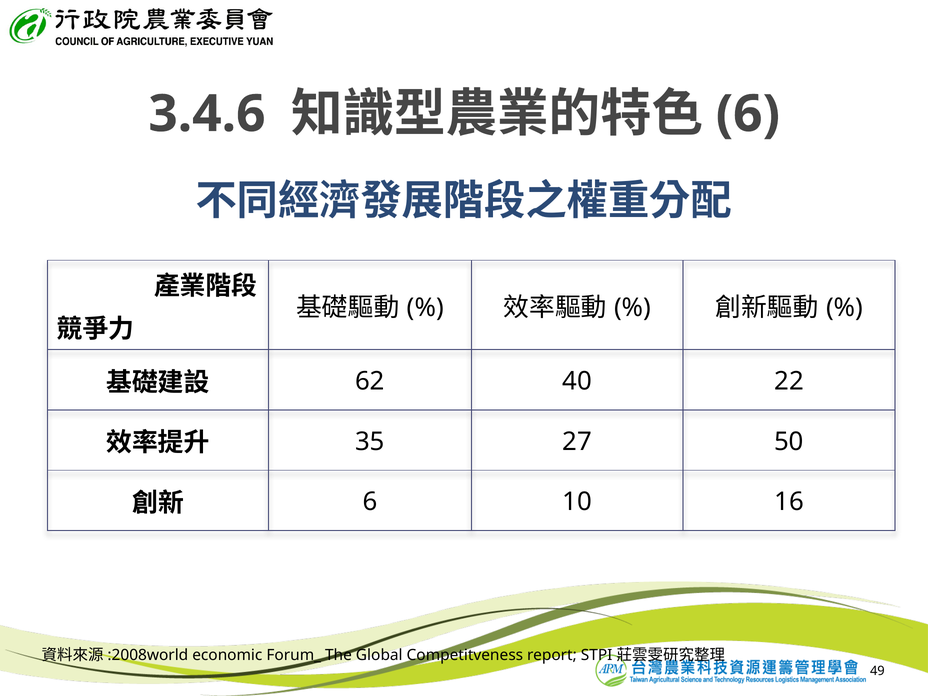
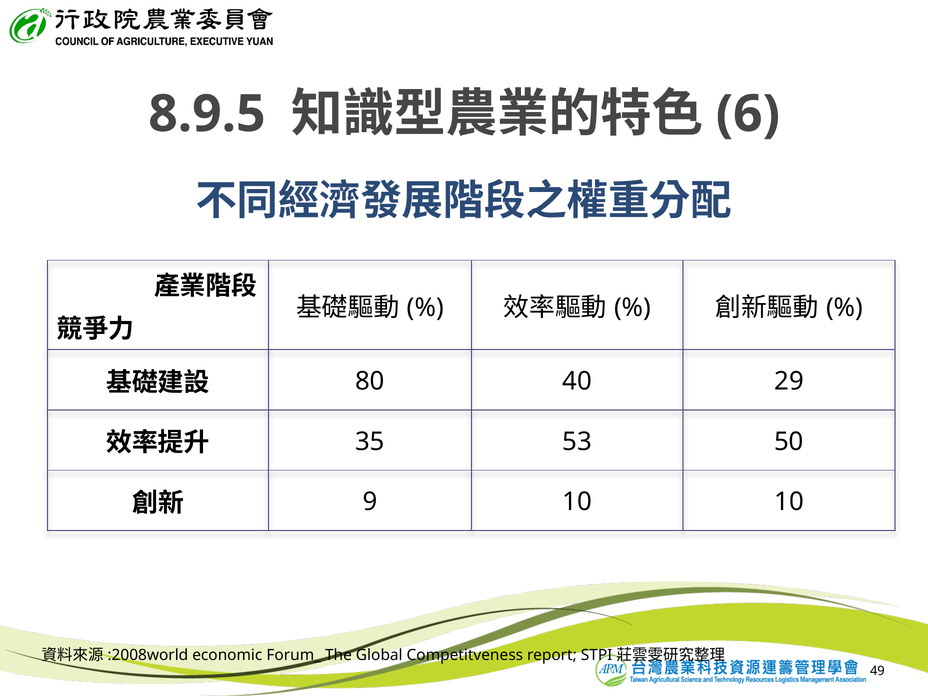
3.4.6: 3.4.6 -> 8.9.5
62: 62 -> 80
22: 22 -> 29
27: 27 -> 53
6 at (370, 502): 6 -> 9
10 16: 16 -> 10
